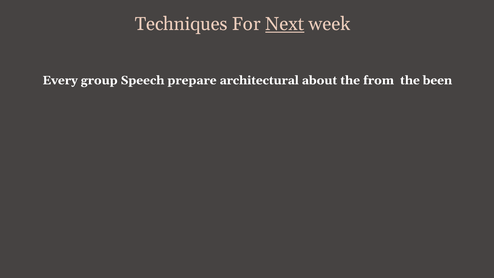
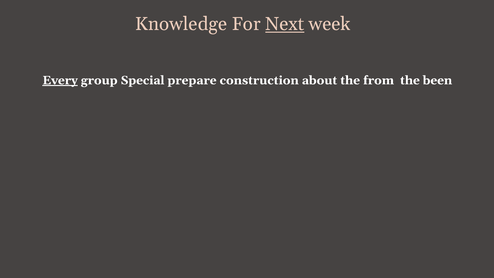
Techniques: Techniques -> Knowledge
Every underline: none -> present
Speech: Speech -> Special
architectural: architectural -> construction
